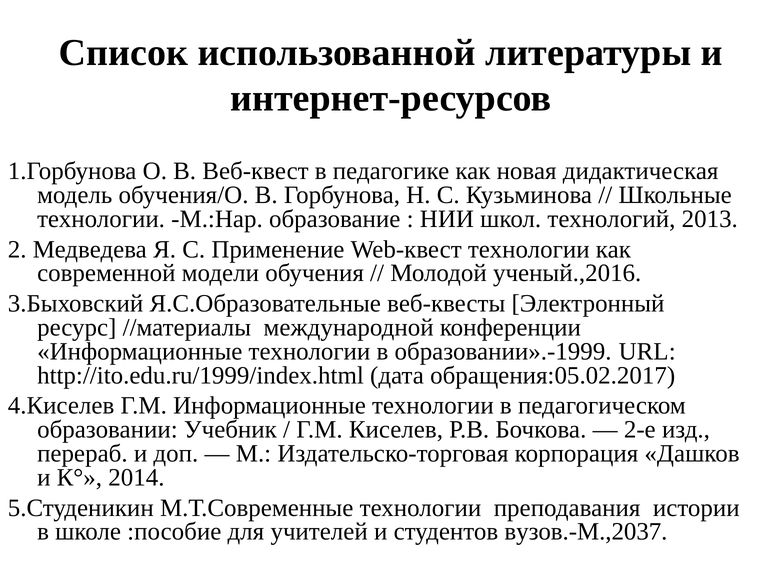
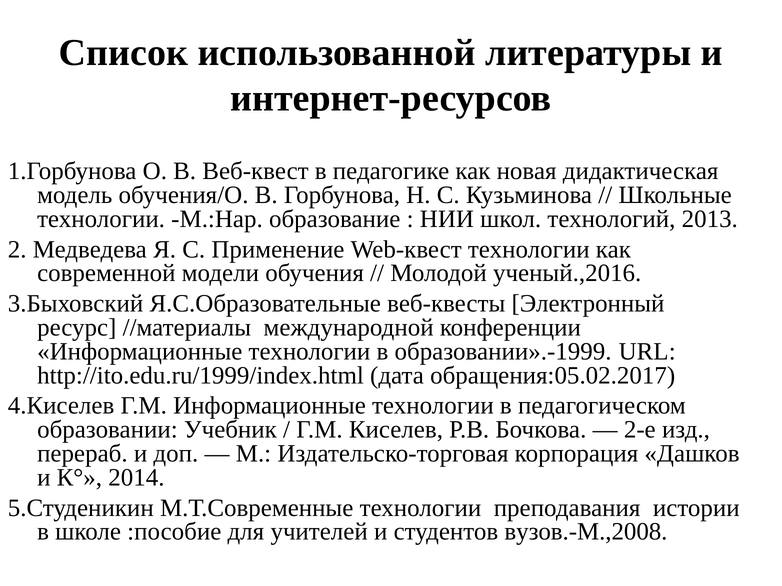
вузов.-М.,2037: вузов.-М.,2037 -> вузов.-М.,2008
